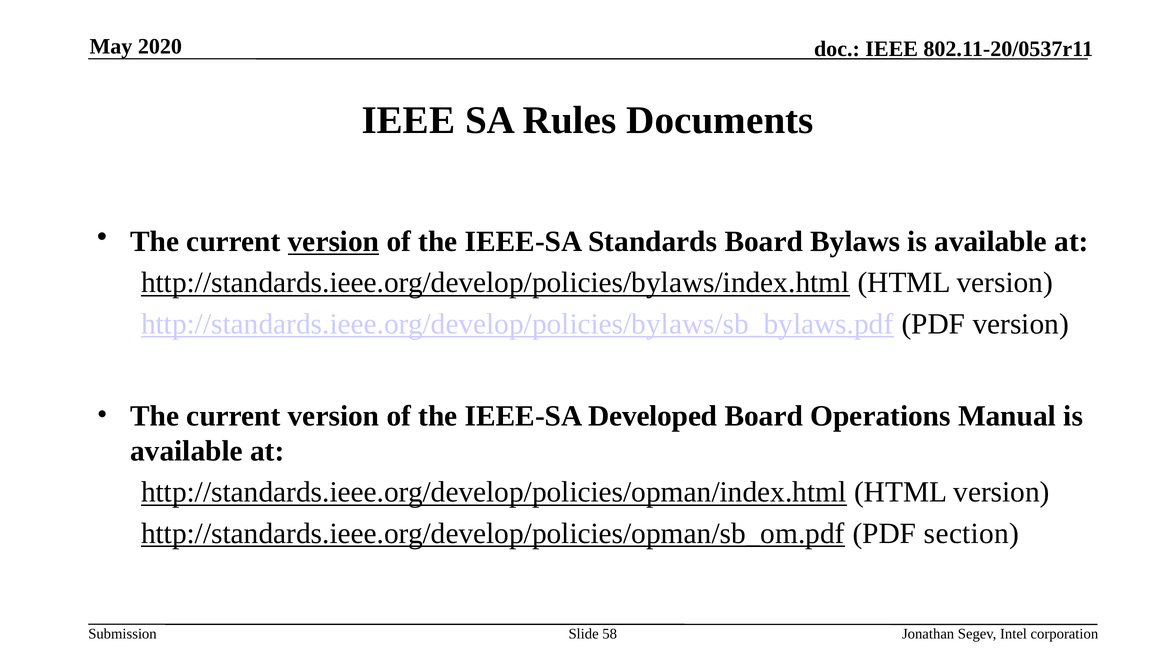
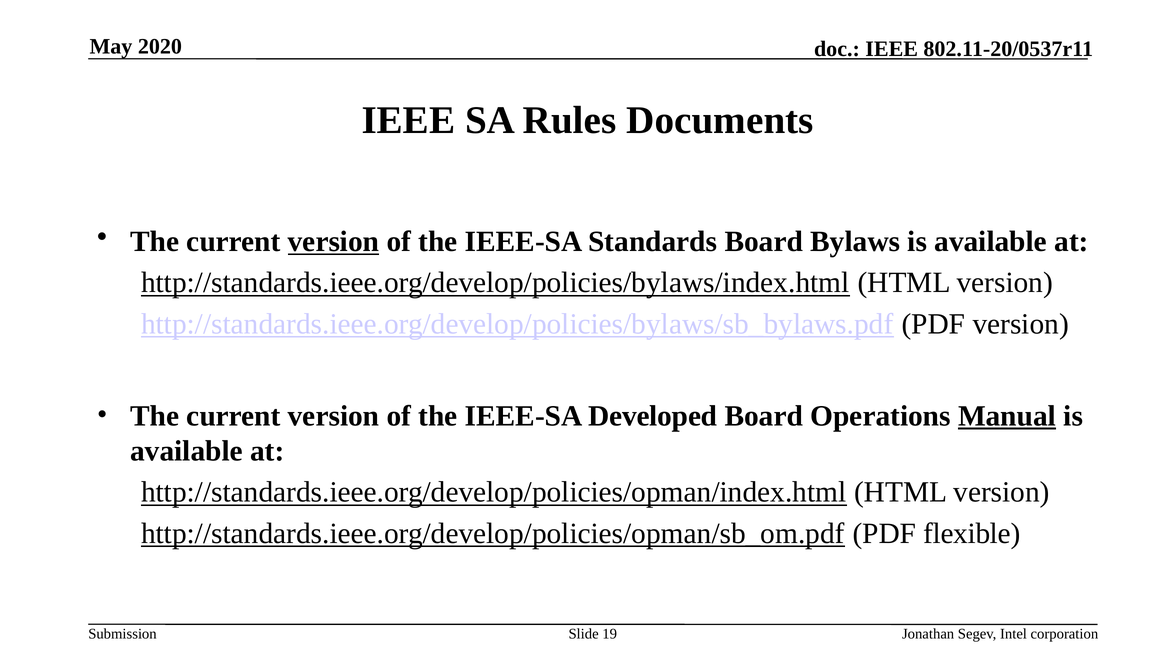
Manual underline: none -> present
section: section -> flexible
58: 58 -> 19
